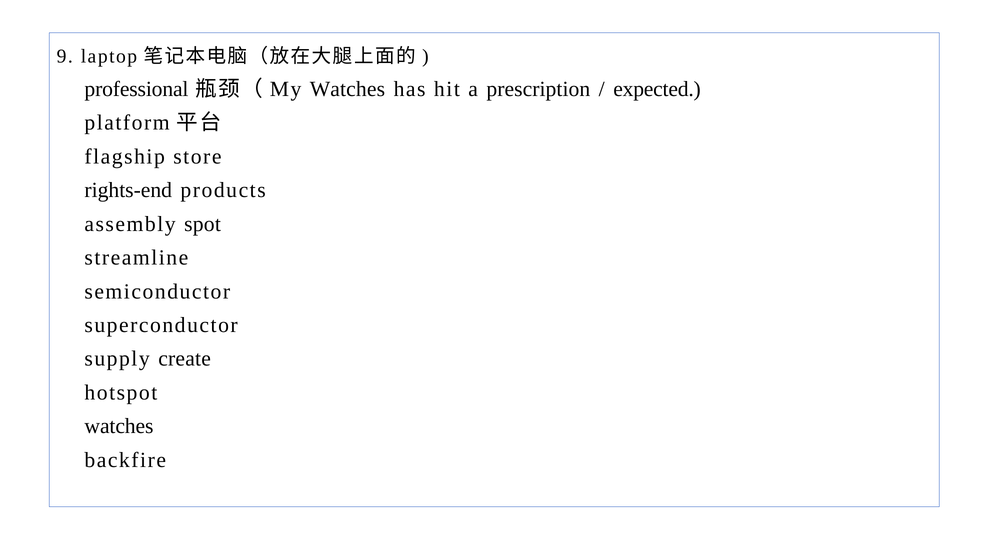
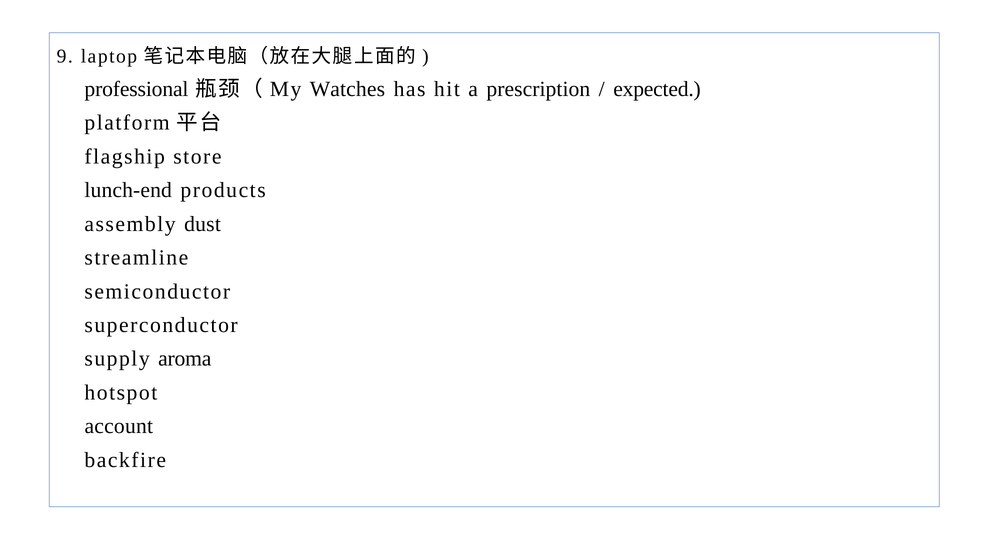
rights-end: rights-end -> lunch-end
spot: spot -> dust
create: create -> aroma
watches at (119, 426): watches -> account
